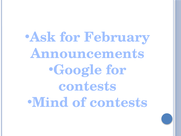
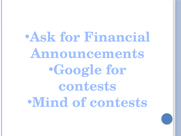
February: February -> Financial
